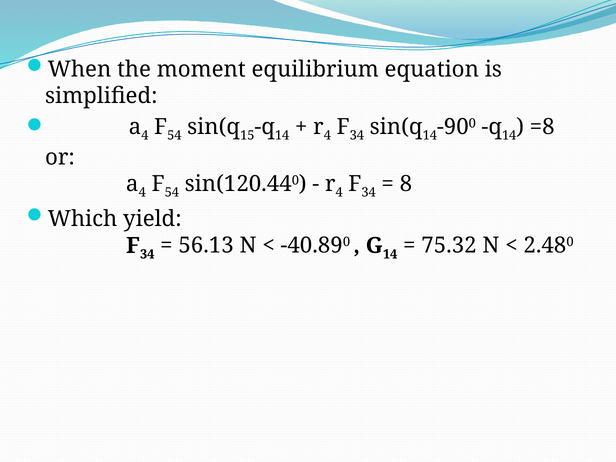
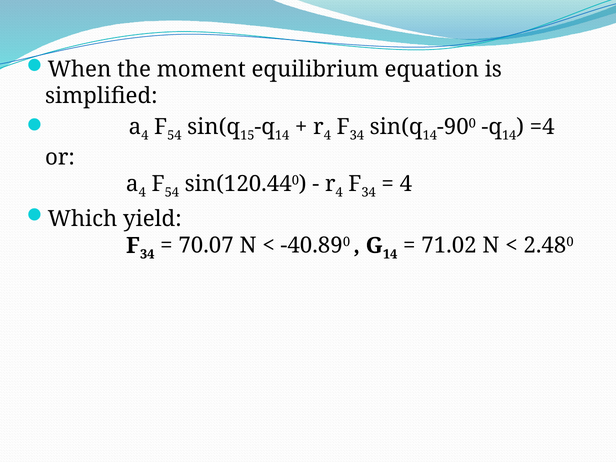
=8: =8 -> =4
8 at (406, 184): 8 -> 4
56.13: 56.13 -> 70.07
75.32: 75.32 -> 71.02
